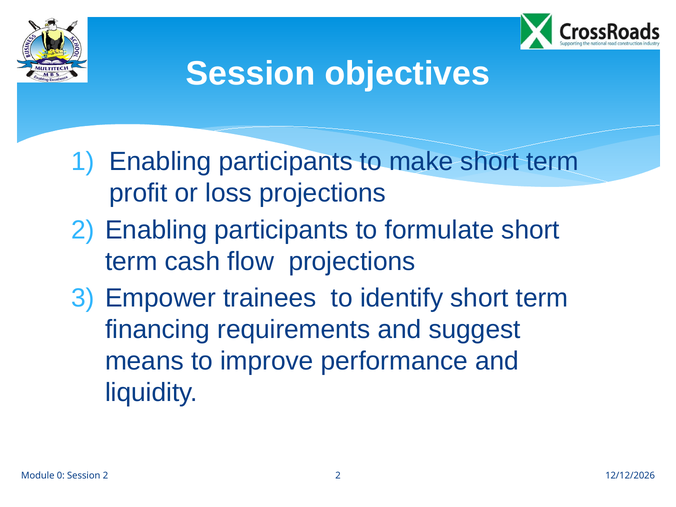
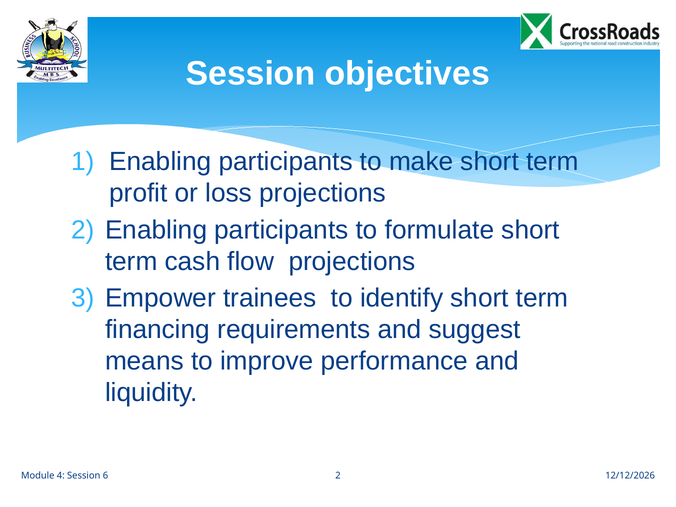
0: 0 -> 4
Session 2: 2 -> 6
